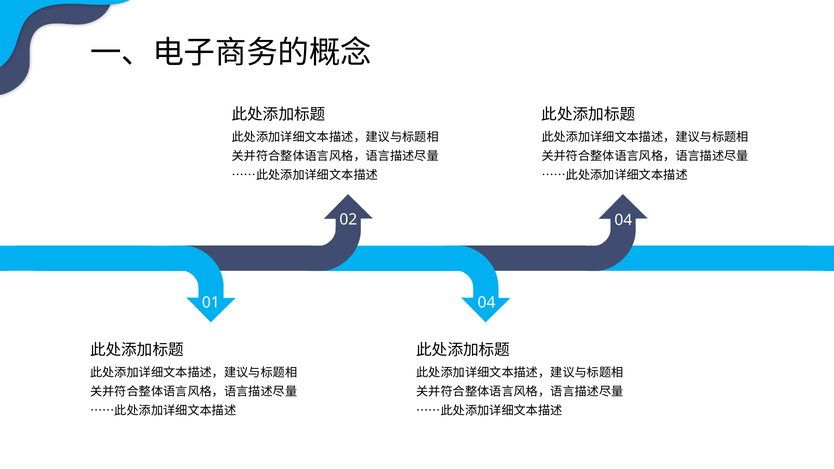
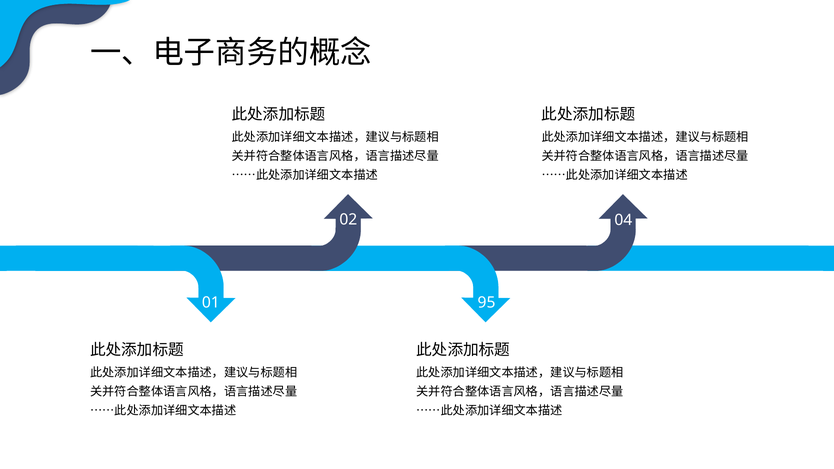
01 04: 04 -> 95
